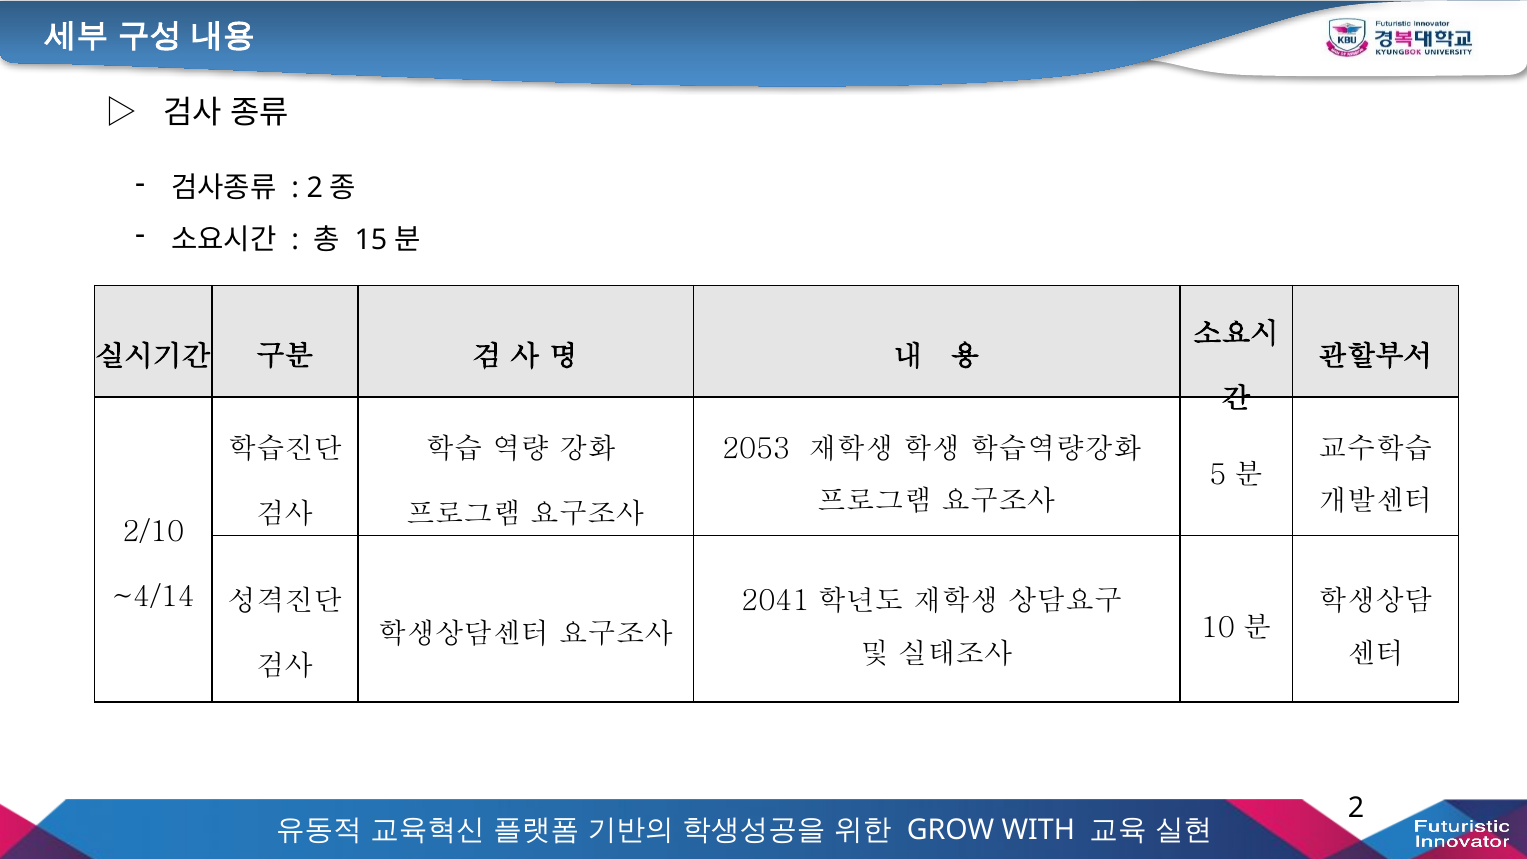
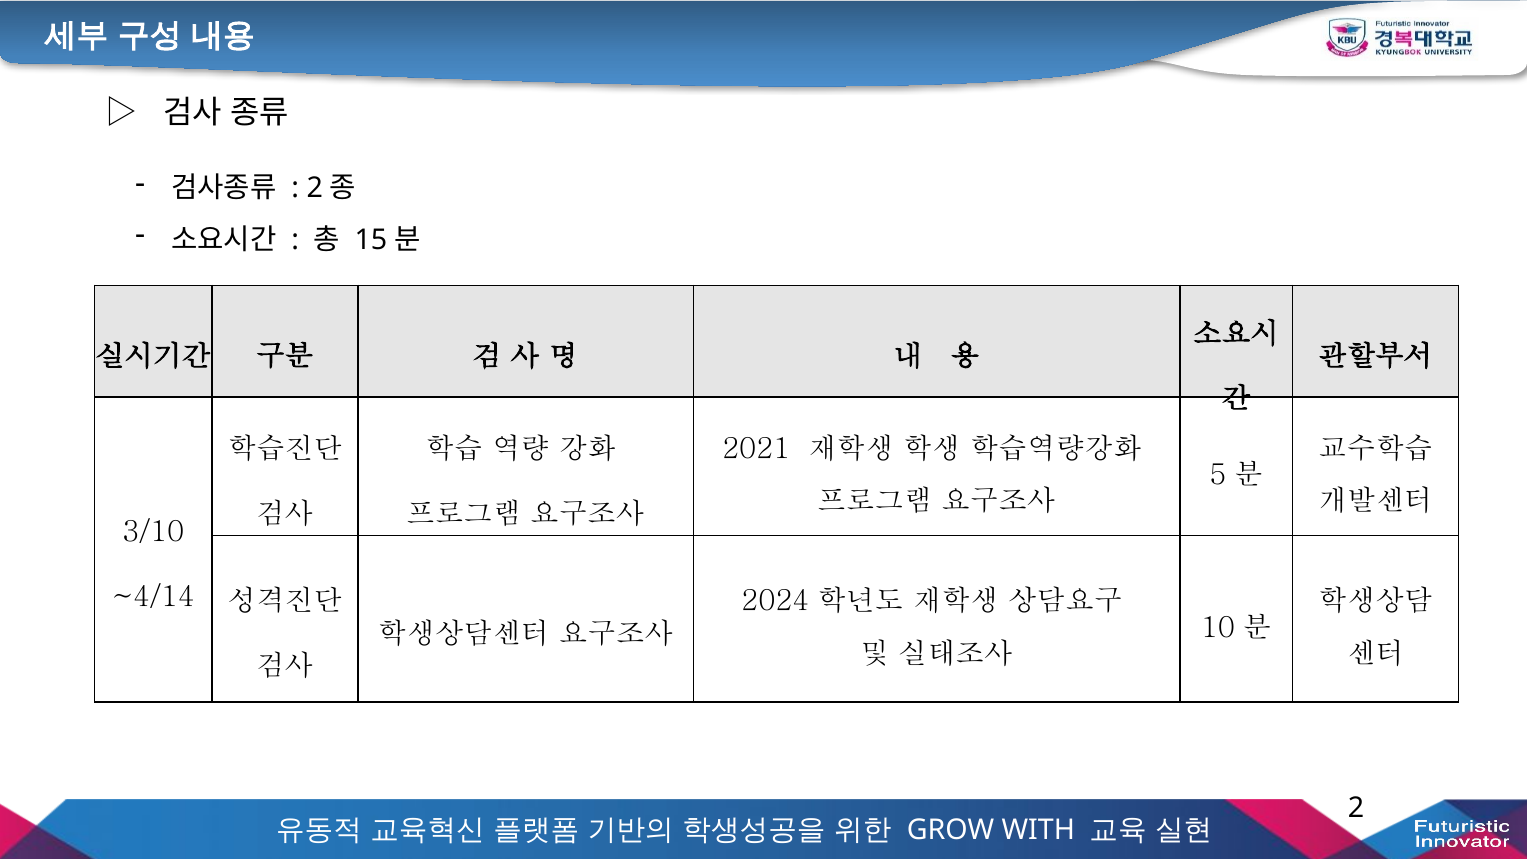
2053: 2053 -> 2021
2/10: 2/10 -> 3/10
2041: 2041 -> 2024
